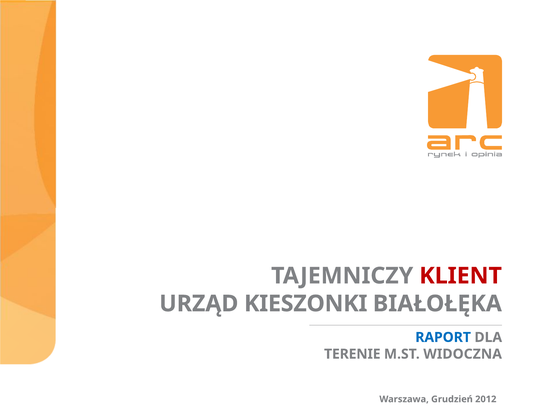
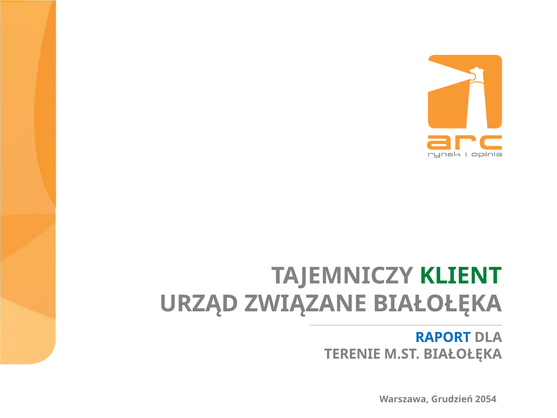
KLIENT colour: red -> green
KIESZONKI: KIESZONKI -> ZWIĄZANE
M.ST WIDOCZNA: WIDOCZNA -> BIAŁOŁĘKA
2012: 2012 -> 2054
